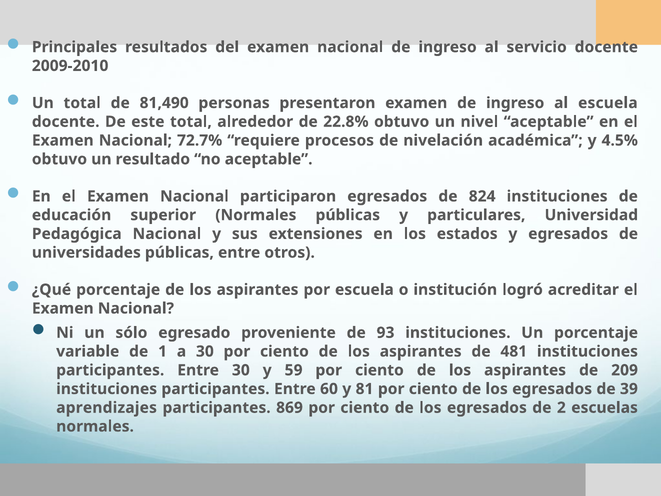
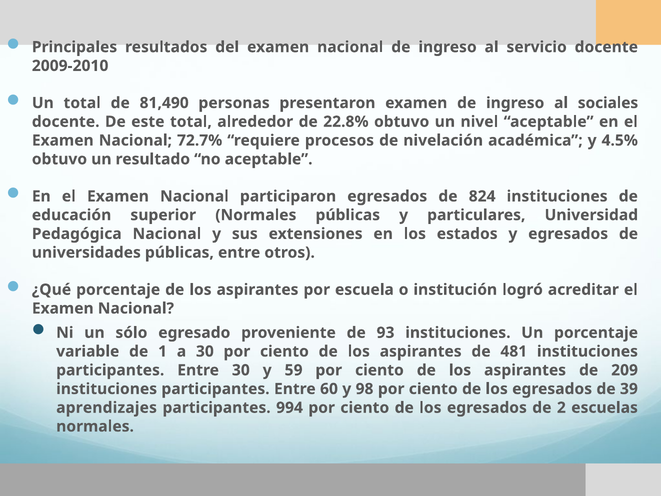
al escuela: escuela -> sociales
81: 81 -> 98
869: 869 -> 994
